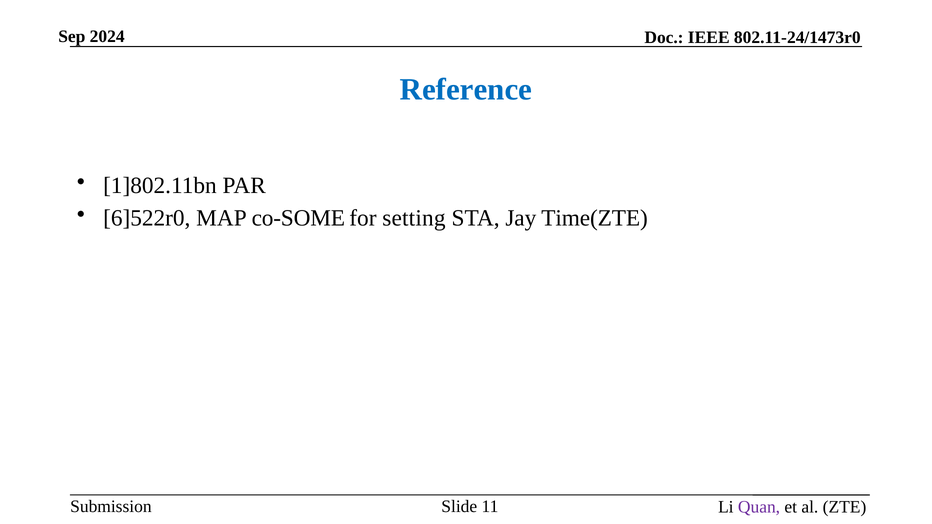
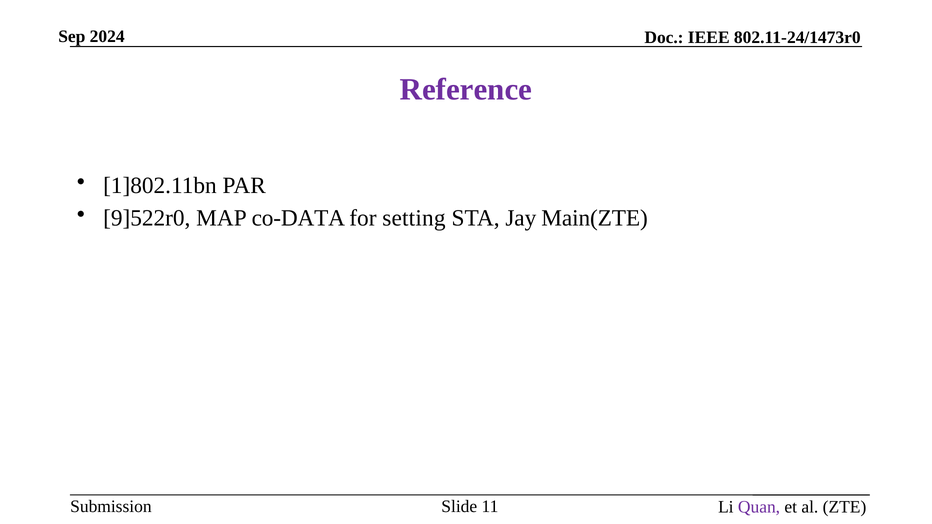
Reference colour: blue -> purple
6]522r0: 6]522r0 -> 9]522r0
co-SOME: co-SOME -> co-DATA
Time(ZTE: Time(ZTE -> Main(ZTE
